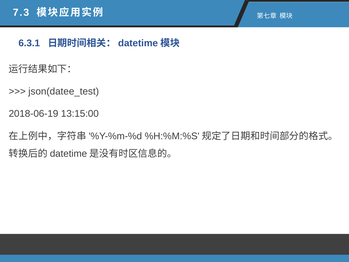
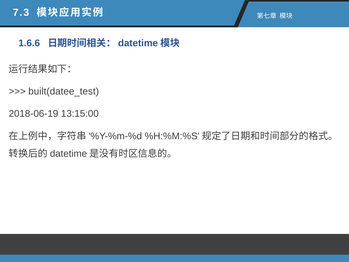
6.3.1: 6.3.1 -> 1.6.6
json(datee_test: json(datee_test -> built(datee_test
